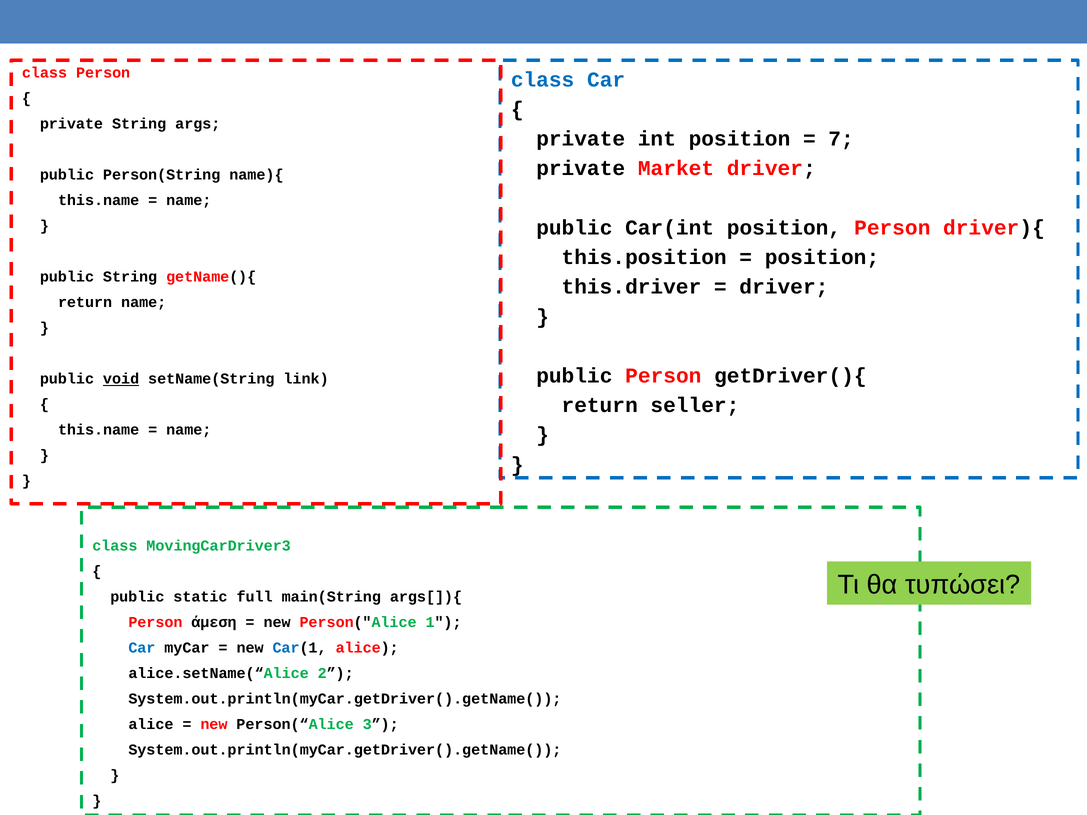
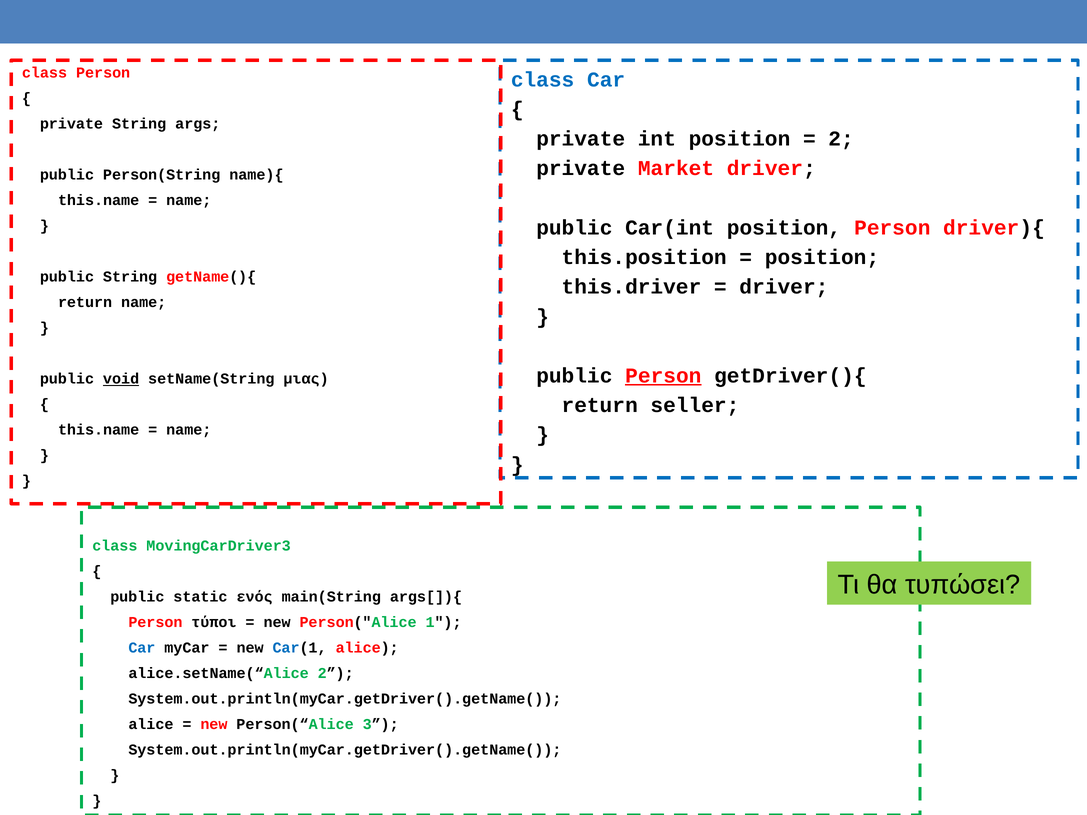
7 at (841, 139): 7 -> 2
Person at (663, 376) underline: none -> present
link: link -> μιας
full: full -> ενός
άμεση: άμεση -> τύποι
